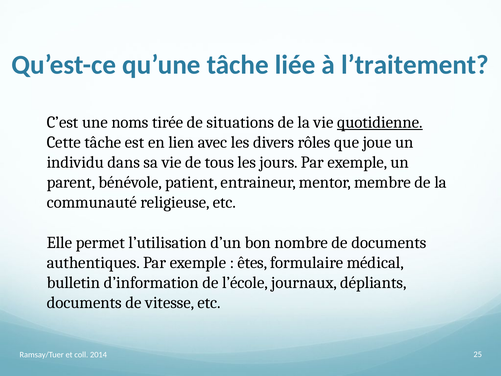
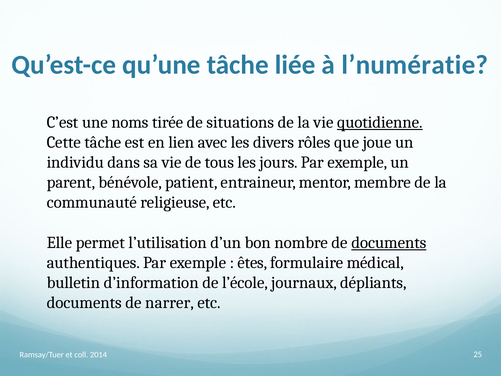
l’traitement: l’traitement -> l’numératie
documents at (389, 242) underline: none -> present
vitesse: vitesse -> narrer
